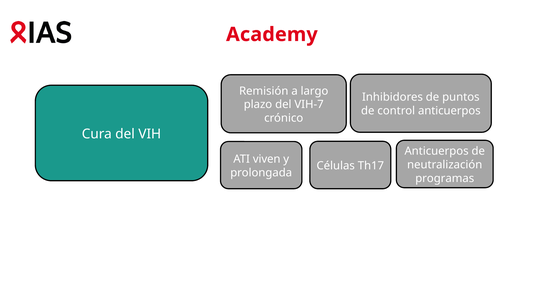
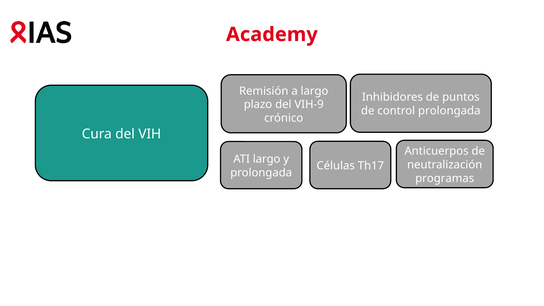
VIH-7: VIH-7 -> VIH-9
control anticuerpos: anticuerpos -> prolongada
ATI viven: viven -> largo
